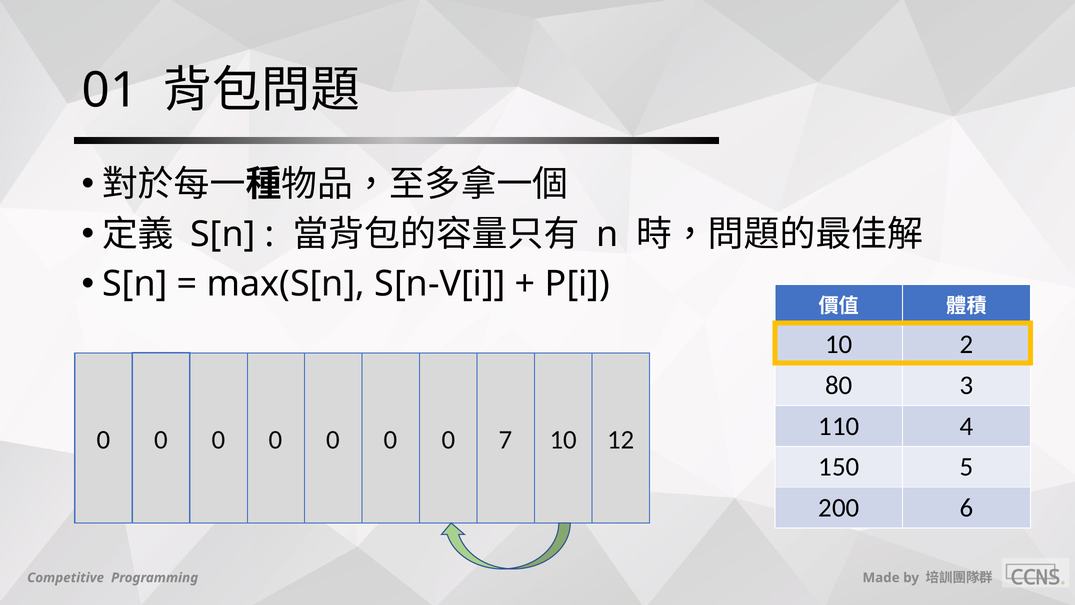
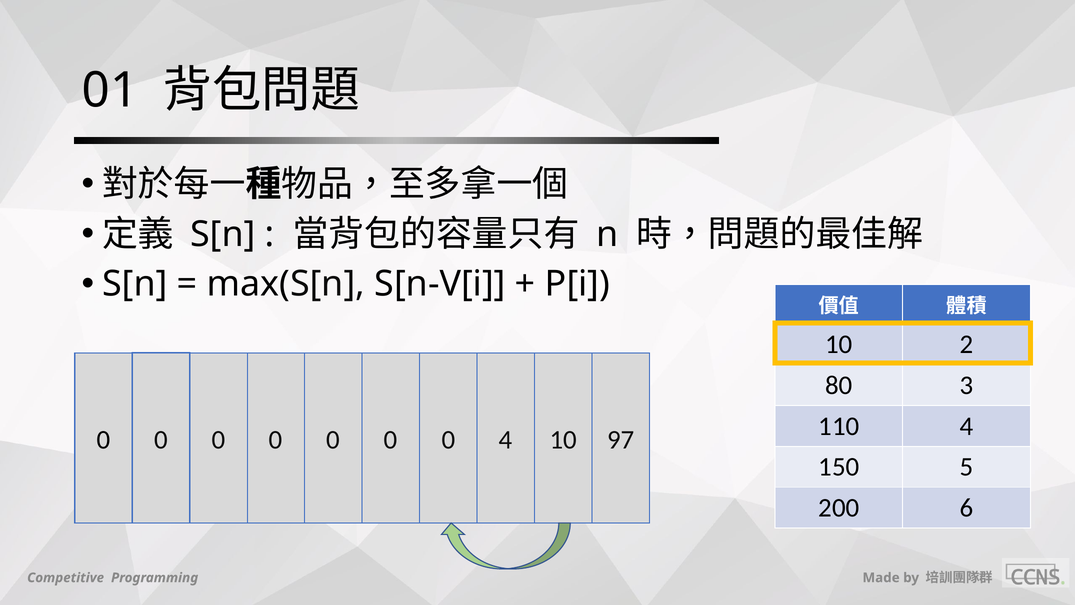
0 7: 7 -> 4
12: 12 -> 97
